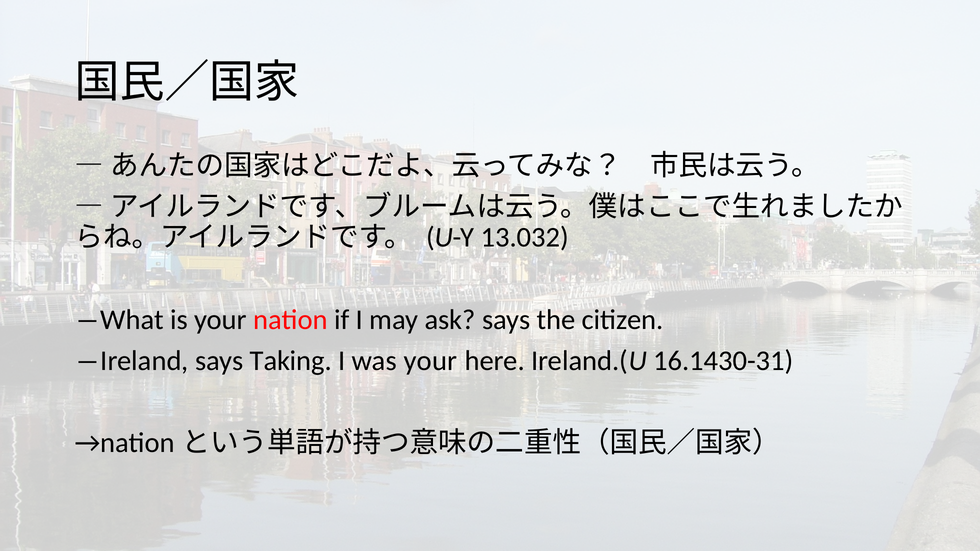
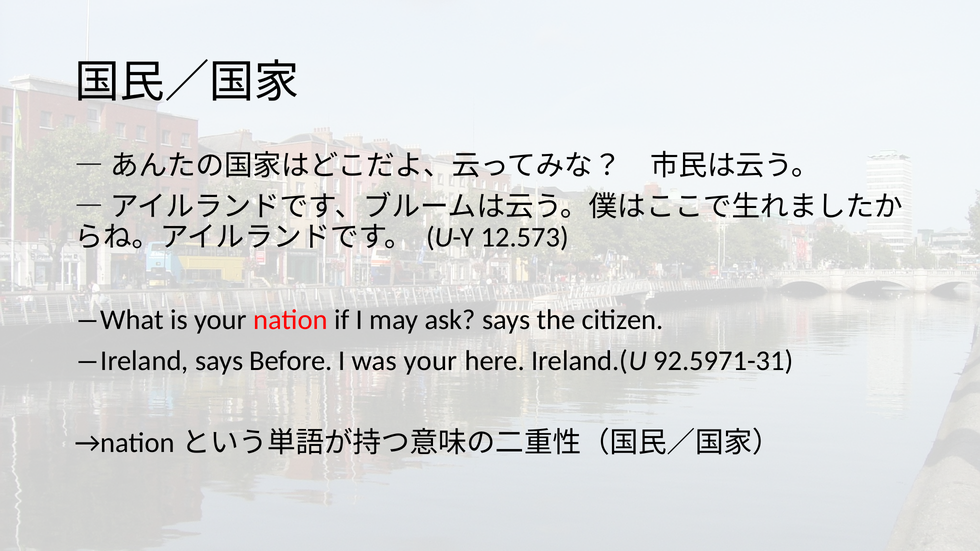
13.032: 13.032 -> 12.573
Taking: Taking -> Before
16.1430-31: 16.1430-31 -> 92.5971-31
